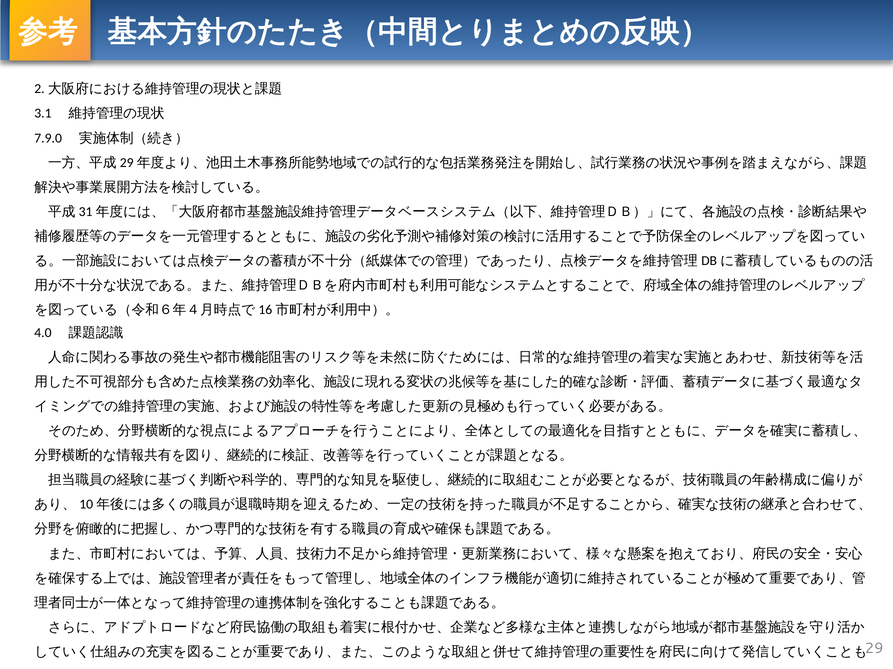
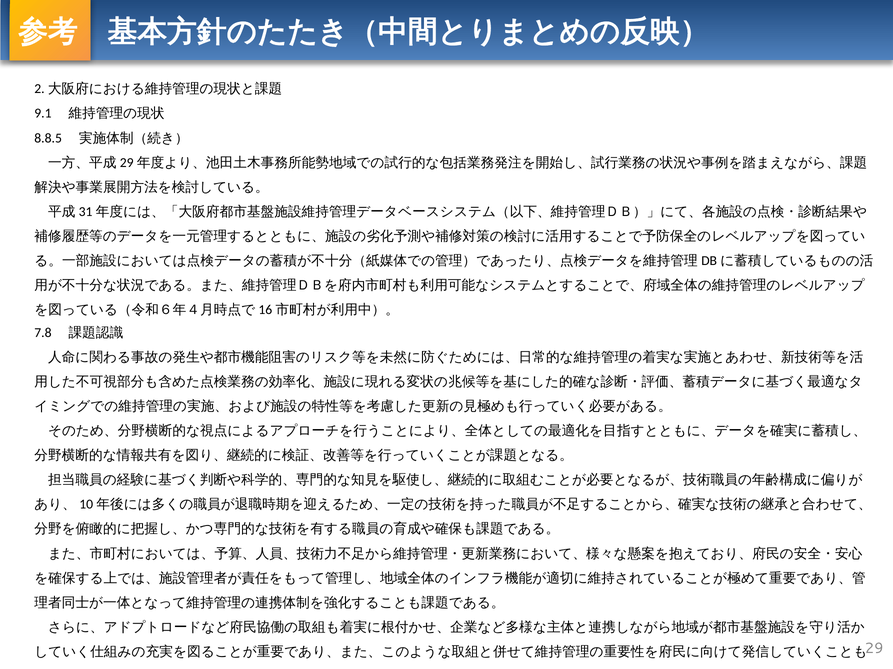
3.1: 3.1 -> 9.1
7.9.0: 7.9.0 -> 8.8.5
4.0: 4.0 -> 7.8
